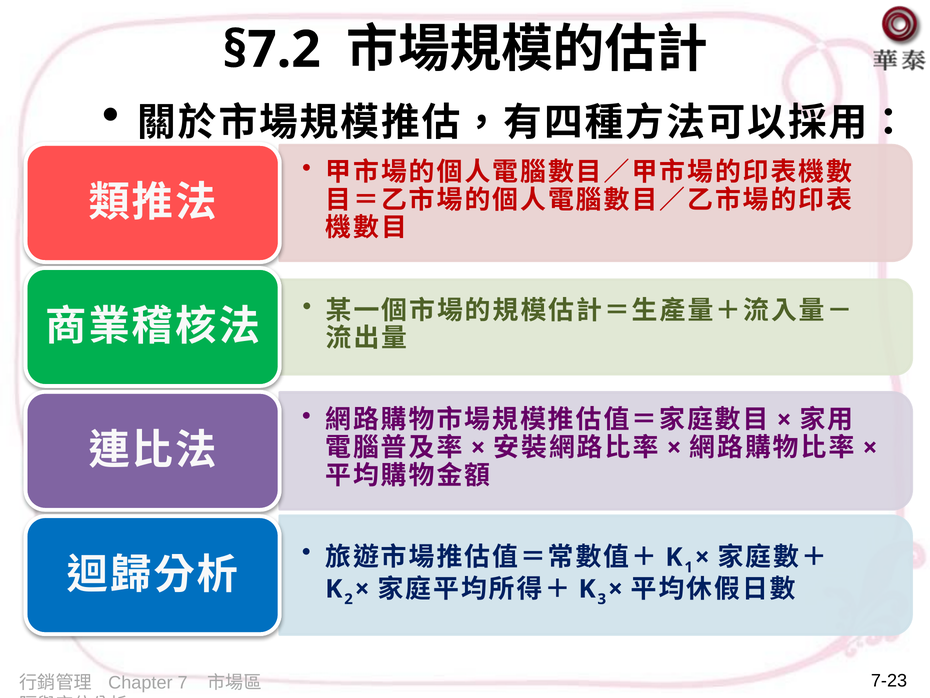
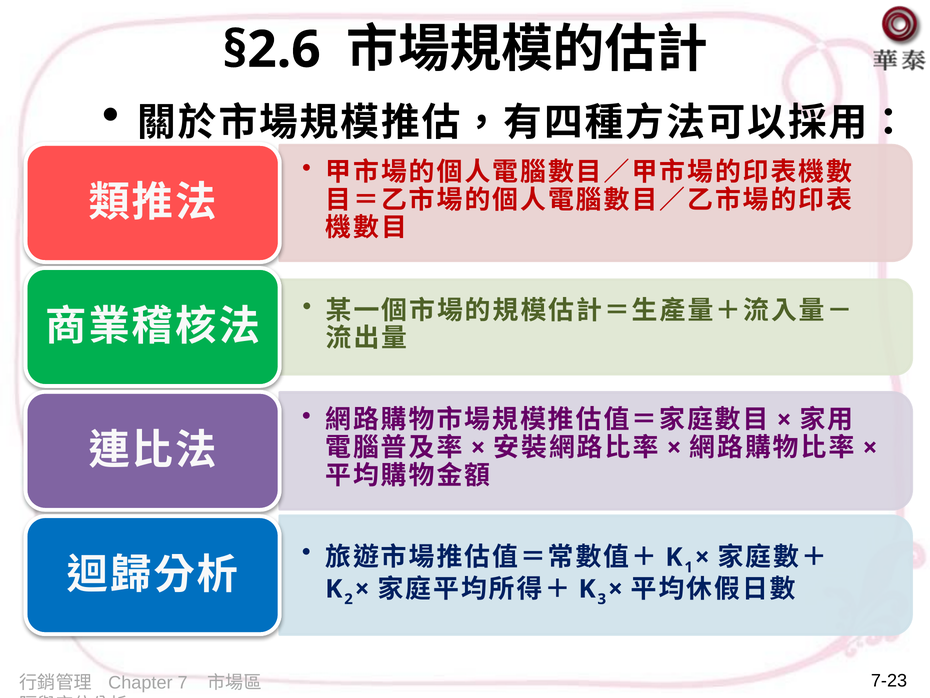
§7.2: §7.2 -> §2.6
